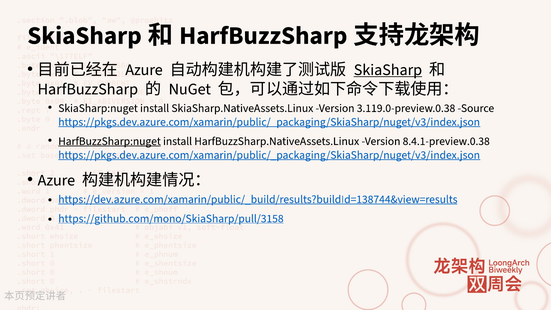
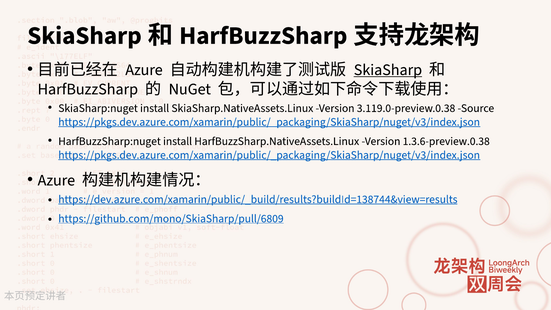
HarfBuzzSharp:nuget underline: present -> none
8.4.1-preview.0.38: 8.4.1-preview.0.38 -> 1.3.6-preview.0.38
https://github.com/mono/SkiaSharp/pull/3158: https://github.com/mono/SkiaSharp/pull/3158 -> https://github.com/mono/SkiaSharp/pull/6809
